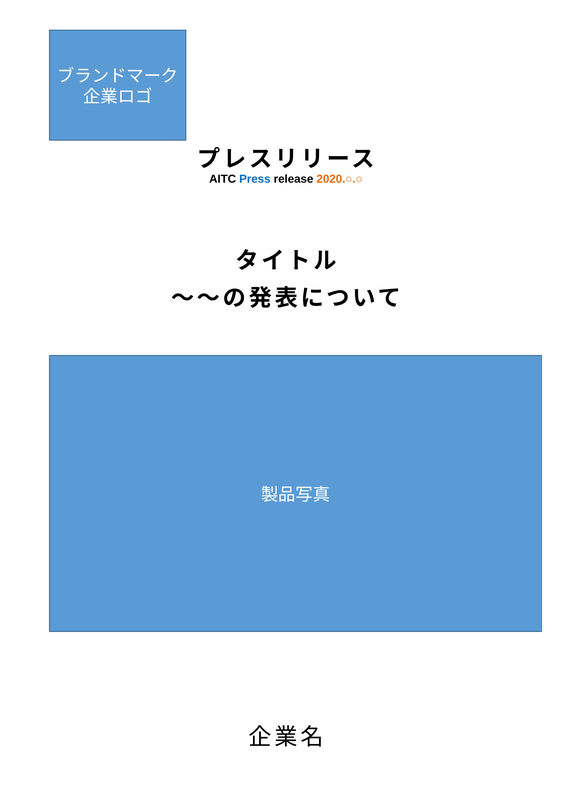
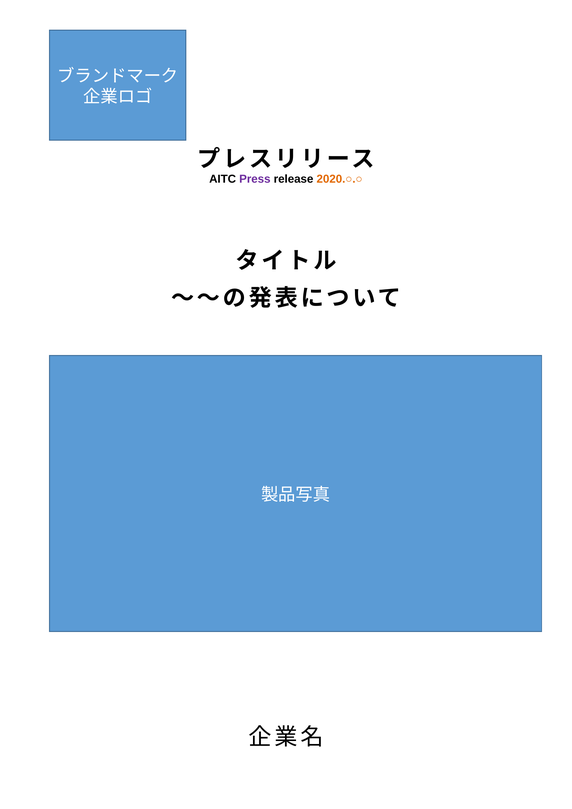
Press colour: blue -> purple
